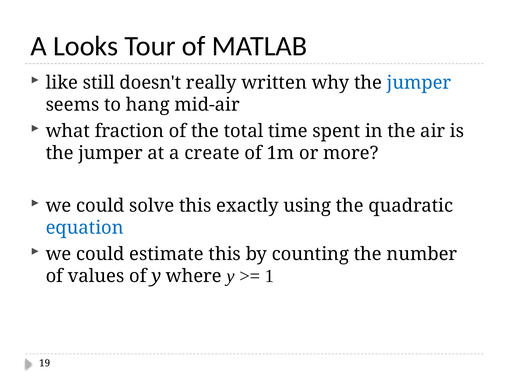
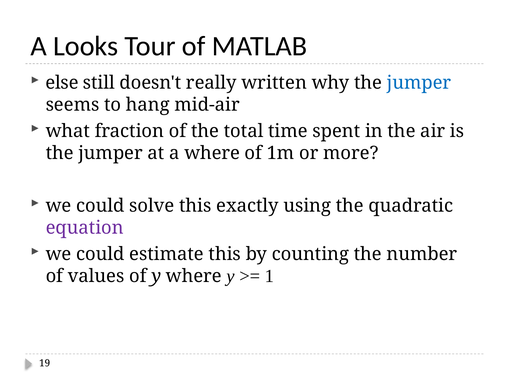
like: like -> else
a create: create -> where
equation colour: blue -> purple
